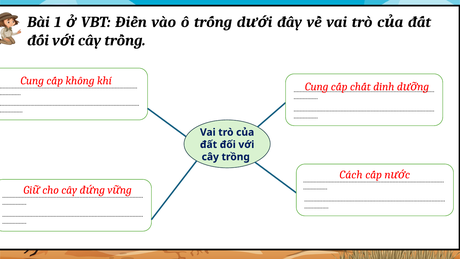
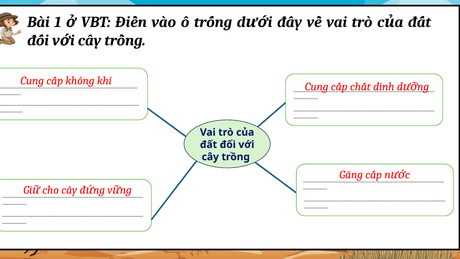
Cách: Cách -> Găng
